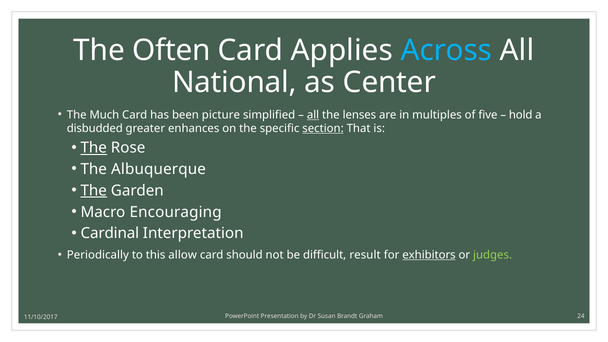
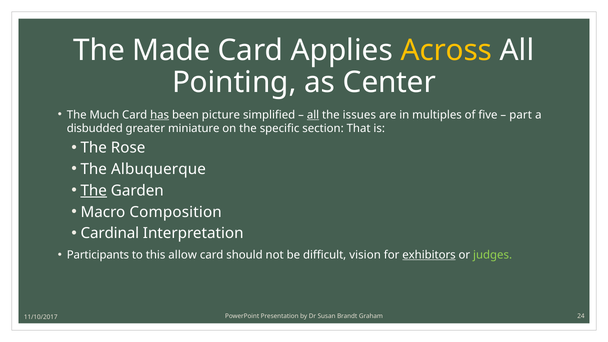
Often: Often -> Made
Across colour: light blue -> yellow
National: National -> Pointing
has underline: none -> present
lenses: lenses -> issues
hold: hold -> part
enhances: enhances -> miniature
section underline: present -> none
The at (94, 148) underline: present -> none
Encouraging: Encouraging -> Composition
Periodically: Periodically -> Participants
result: result -> vision
